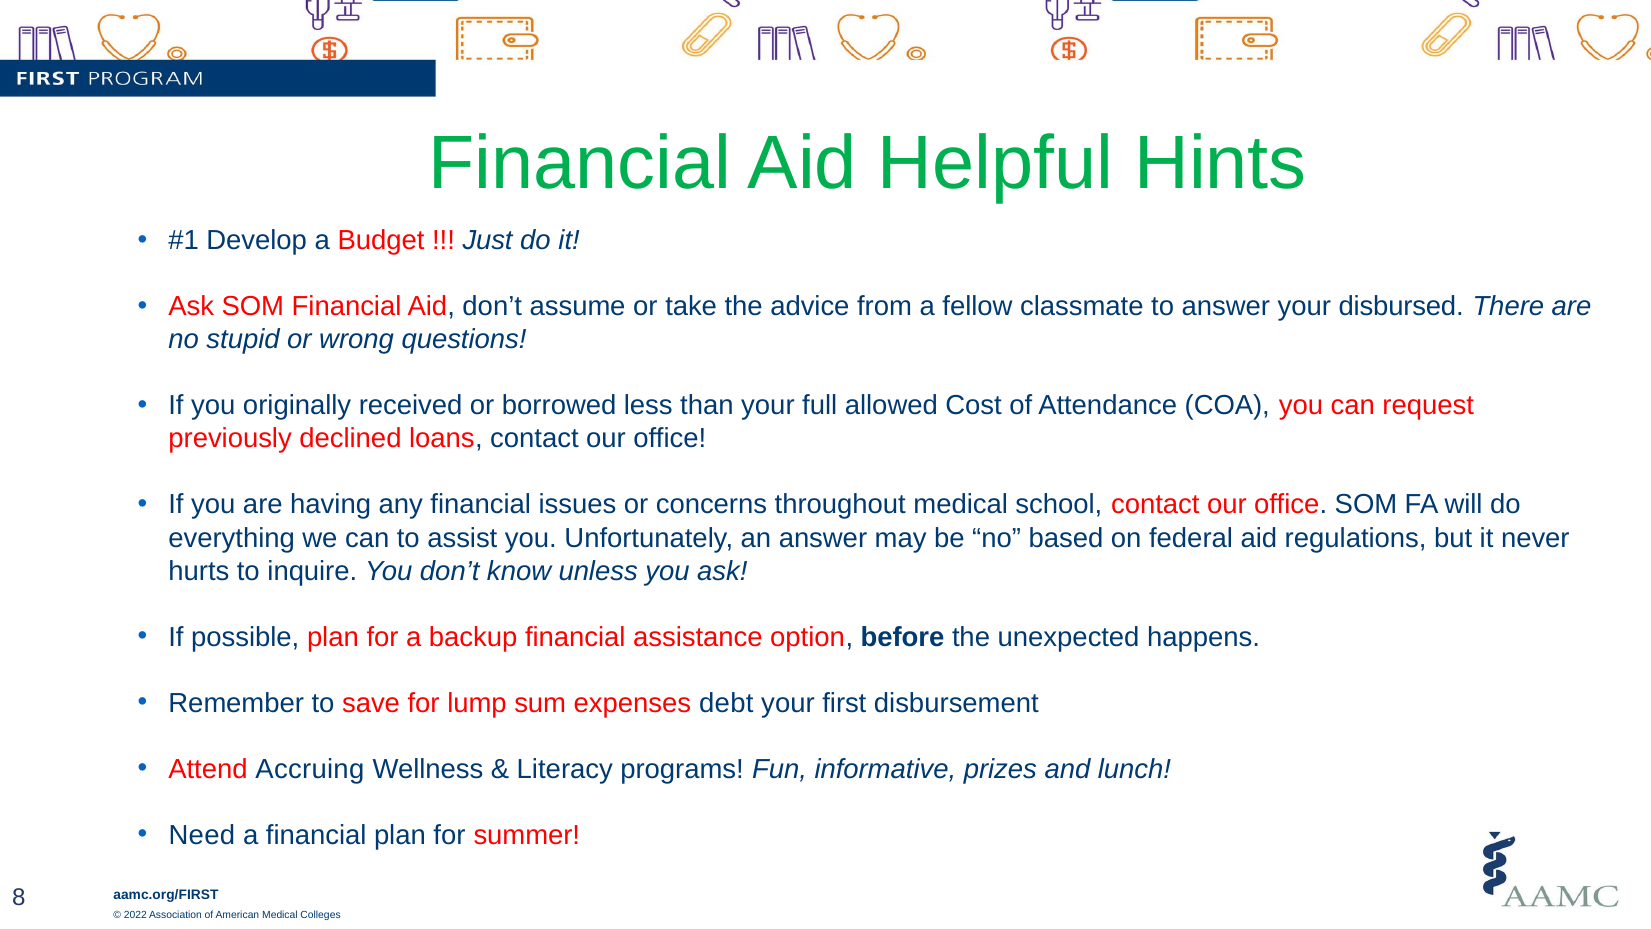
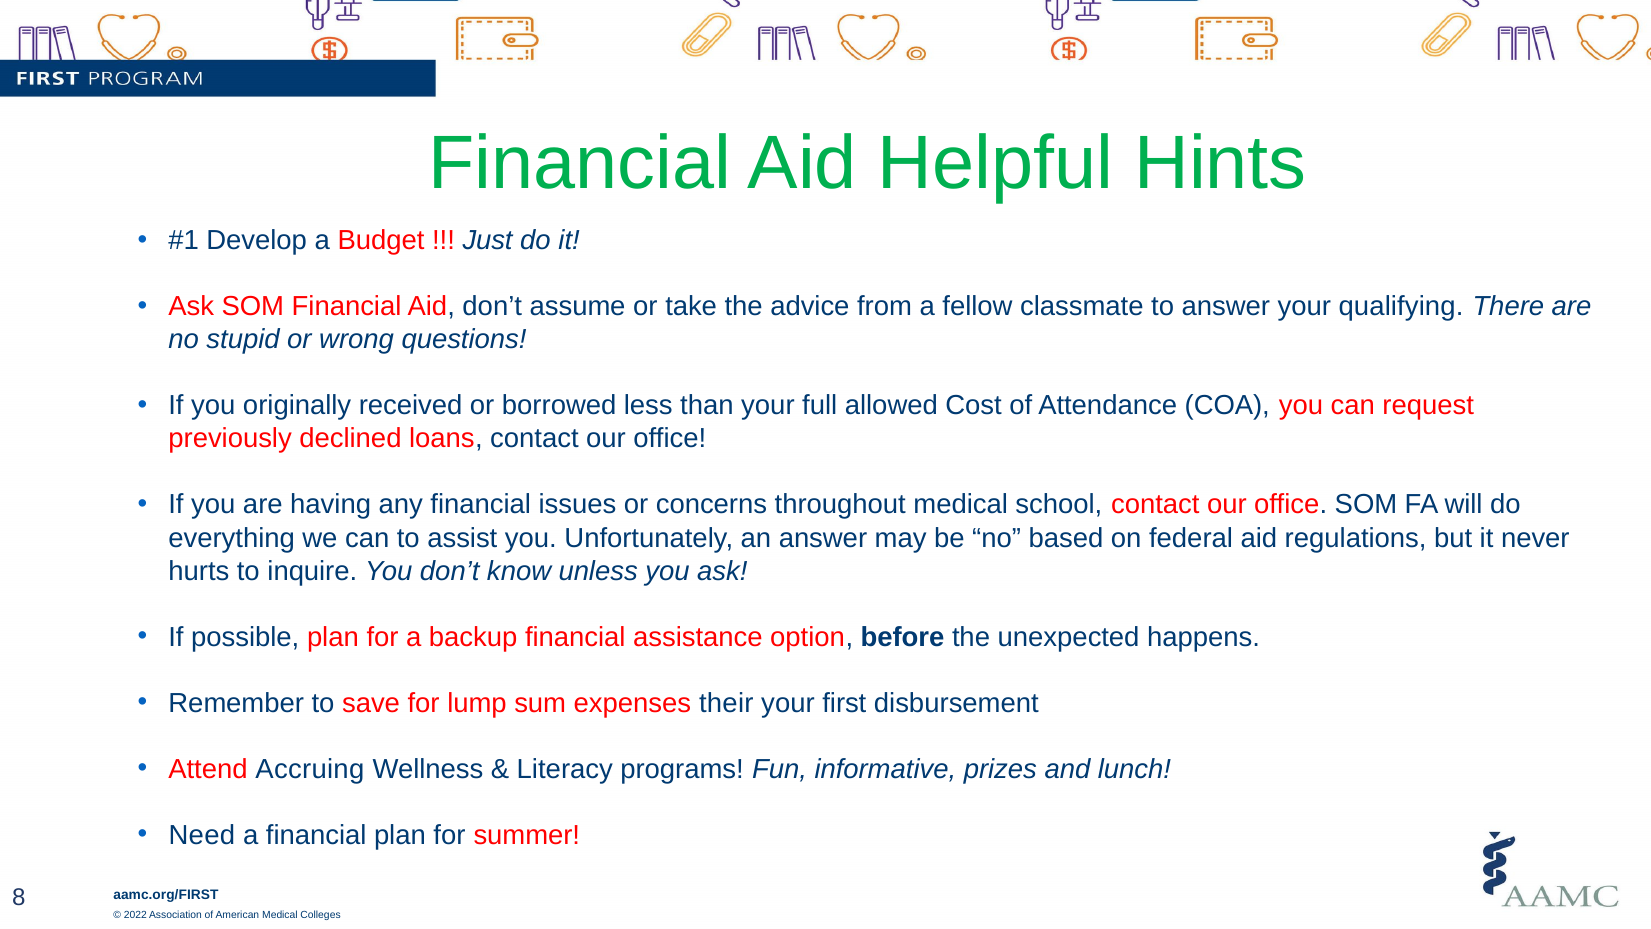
disbursed: disbursed -> qualifying
debt: debt -> their
